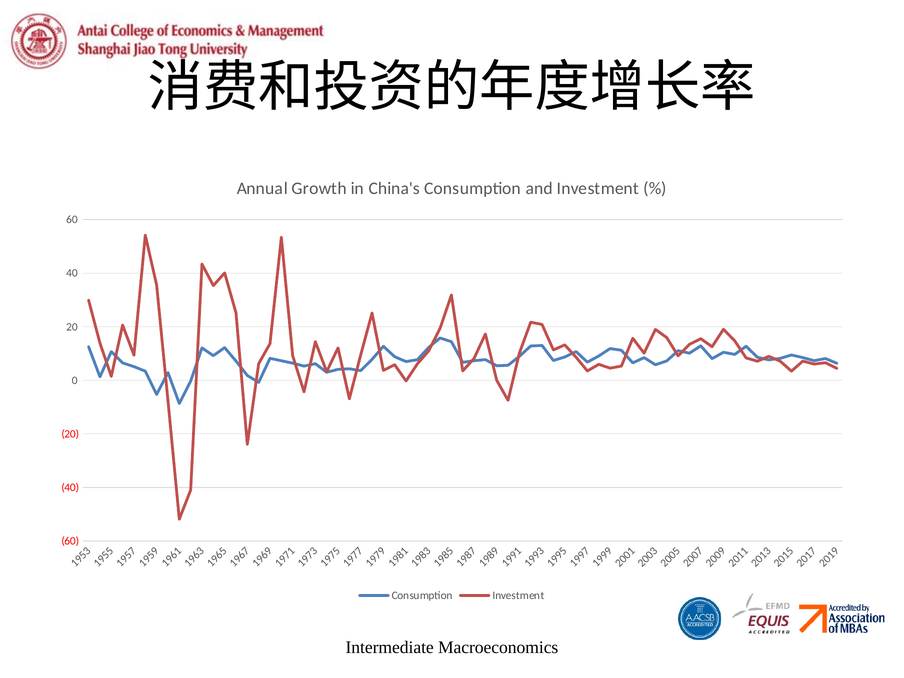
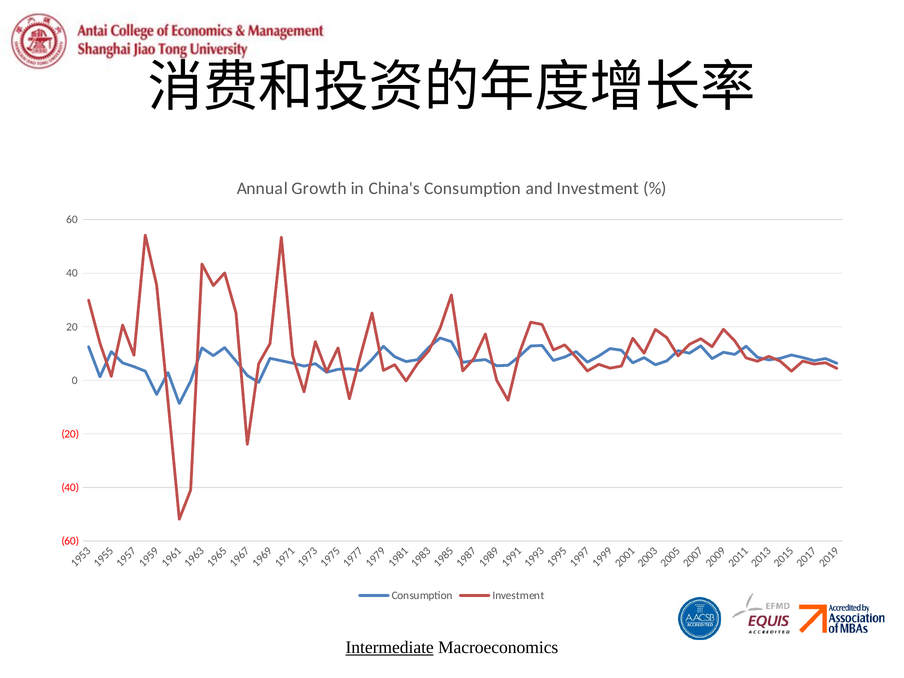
Intermediate underline: none -> present
